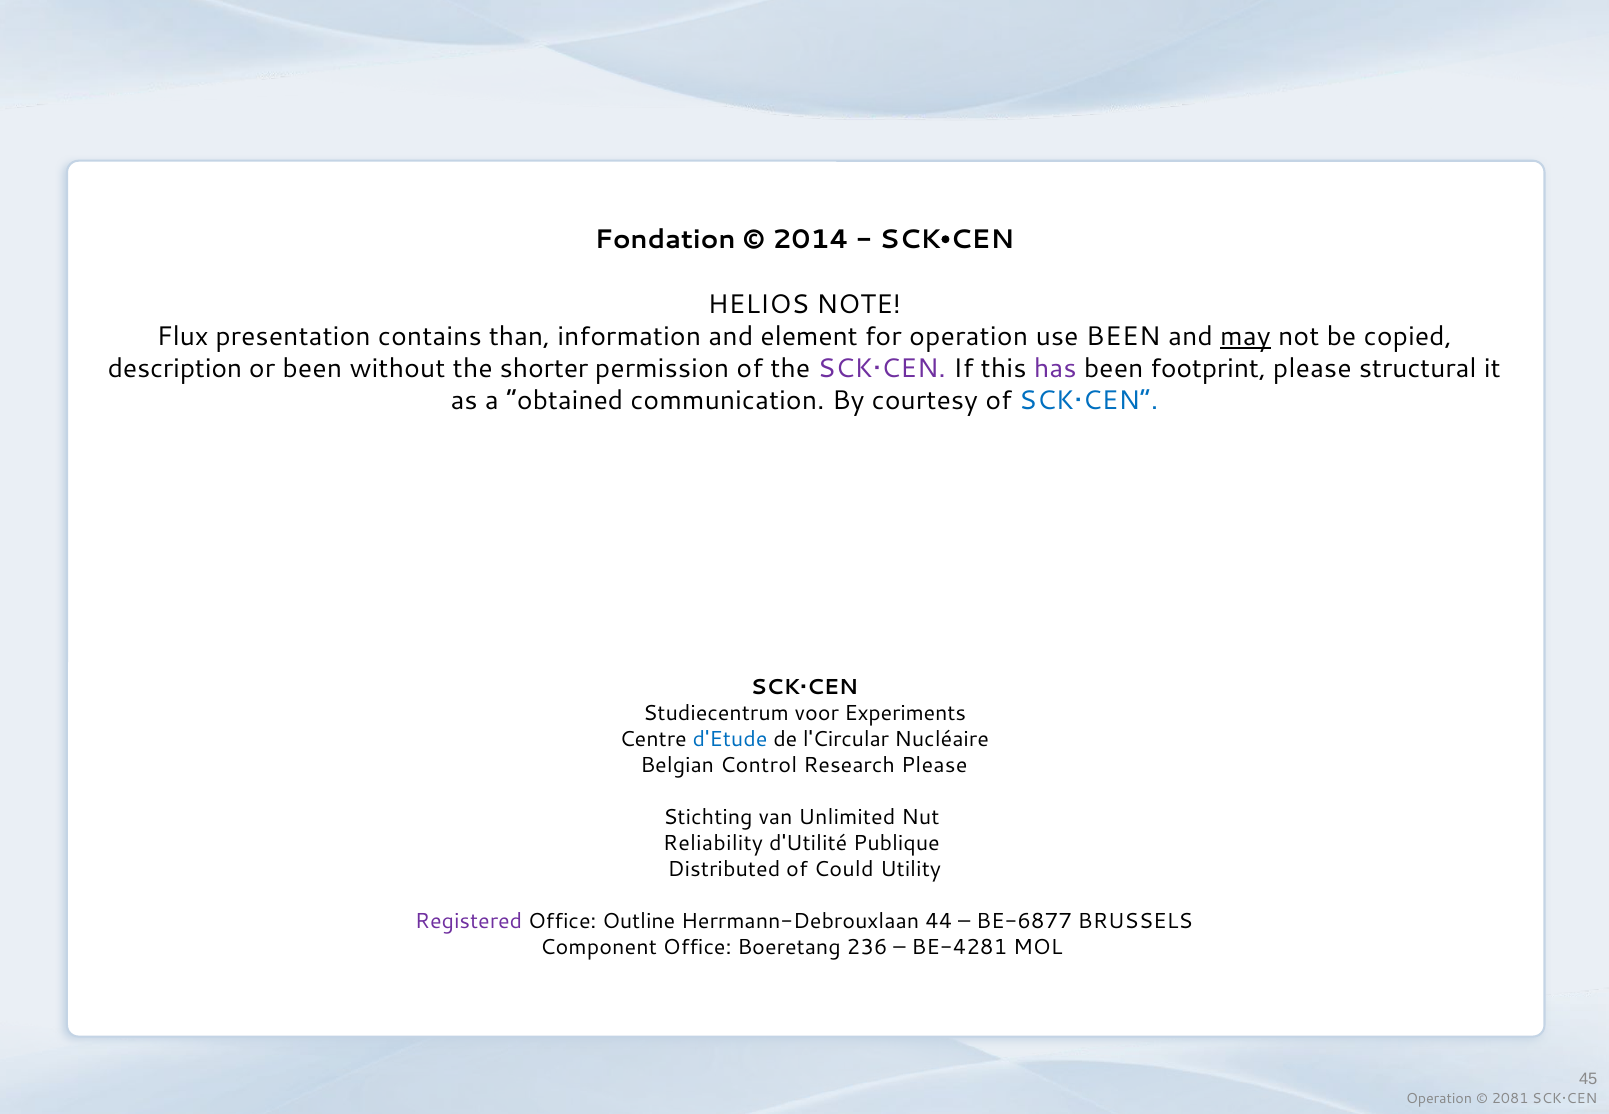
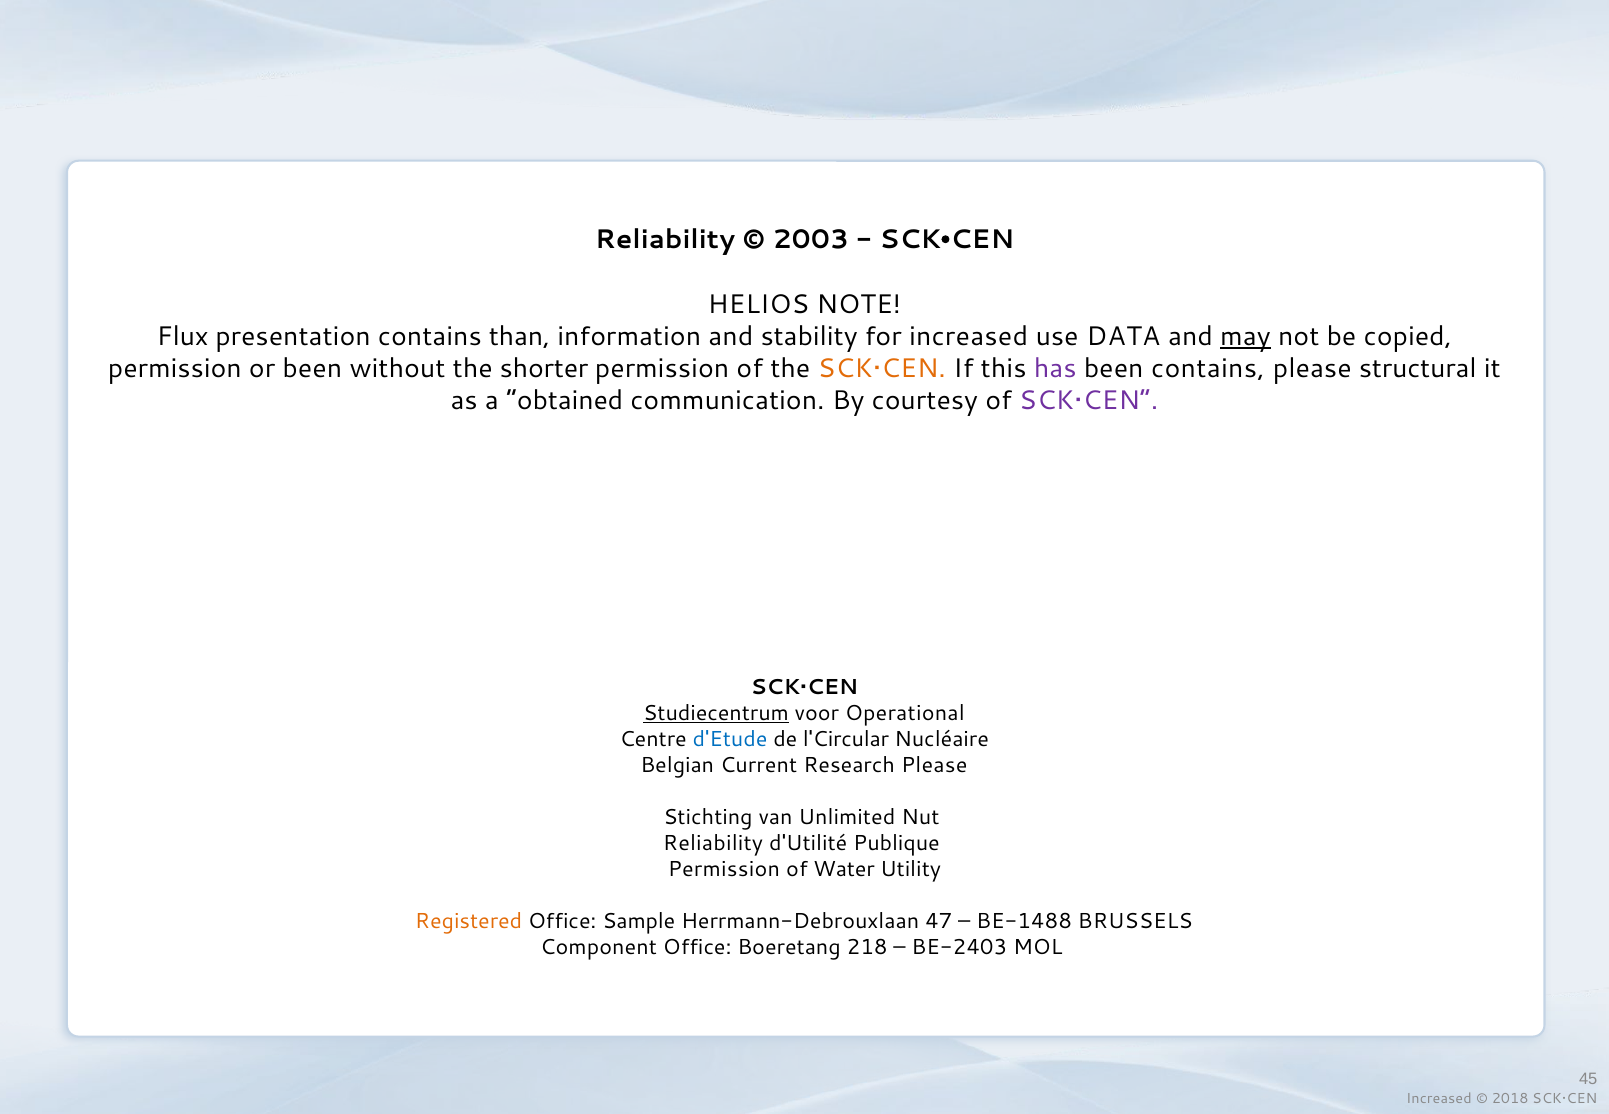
Fondation at (665, 240): Fondation -> Reliability
2014: 2014 -> 2003
element: element -> stability
for operation: operation -> increased
use BEEN: BEEN -> DATA
description at (175, 369): description -> permission
SCK•CEN at (882, 369) colour: purple -> orange
been footprint: footprint -> contains
SCK•CEN at (1089, 401) colour: blue -> purple
Studiecentrum underline: none -> present
Experiments: Experiments -> Operational
Control: Control -> Current
Distributed at (724, 869): Distributed -> Permission
Could: Could -> Water
Registered colour: purple -> orange
Outline: Outline -> Sample
44: 44 -> 47
BE-6877: BE-6877 -> BE-1488
236: 236 -> 218
BE-4281: BE-4281 -> BE-2403
Operation at (1439, 1099): Operation -> Increased
2081: 2081 -> 2018
